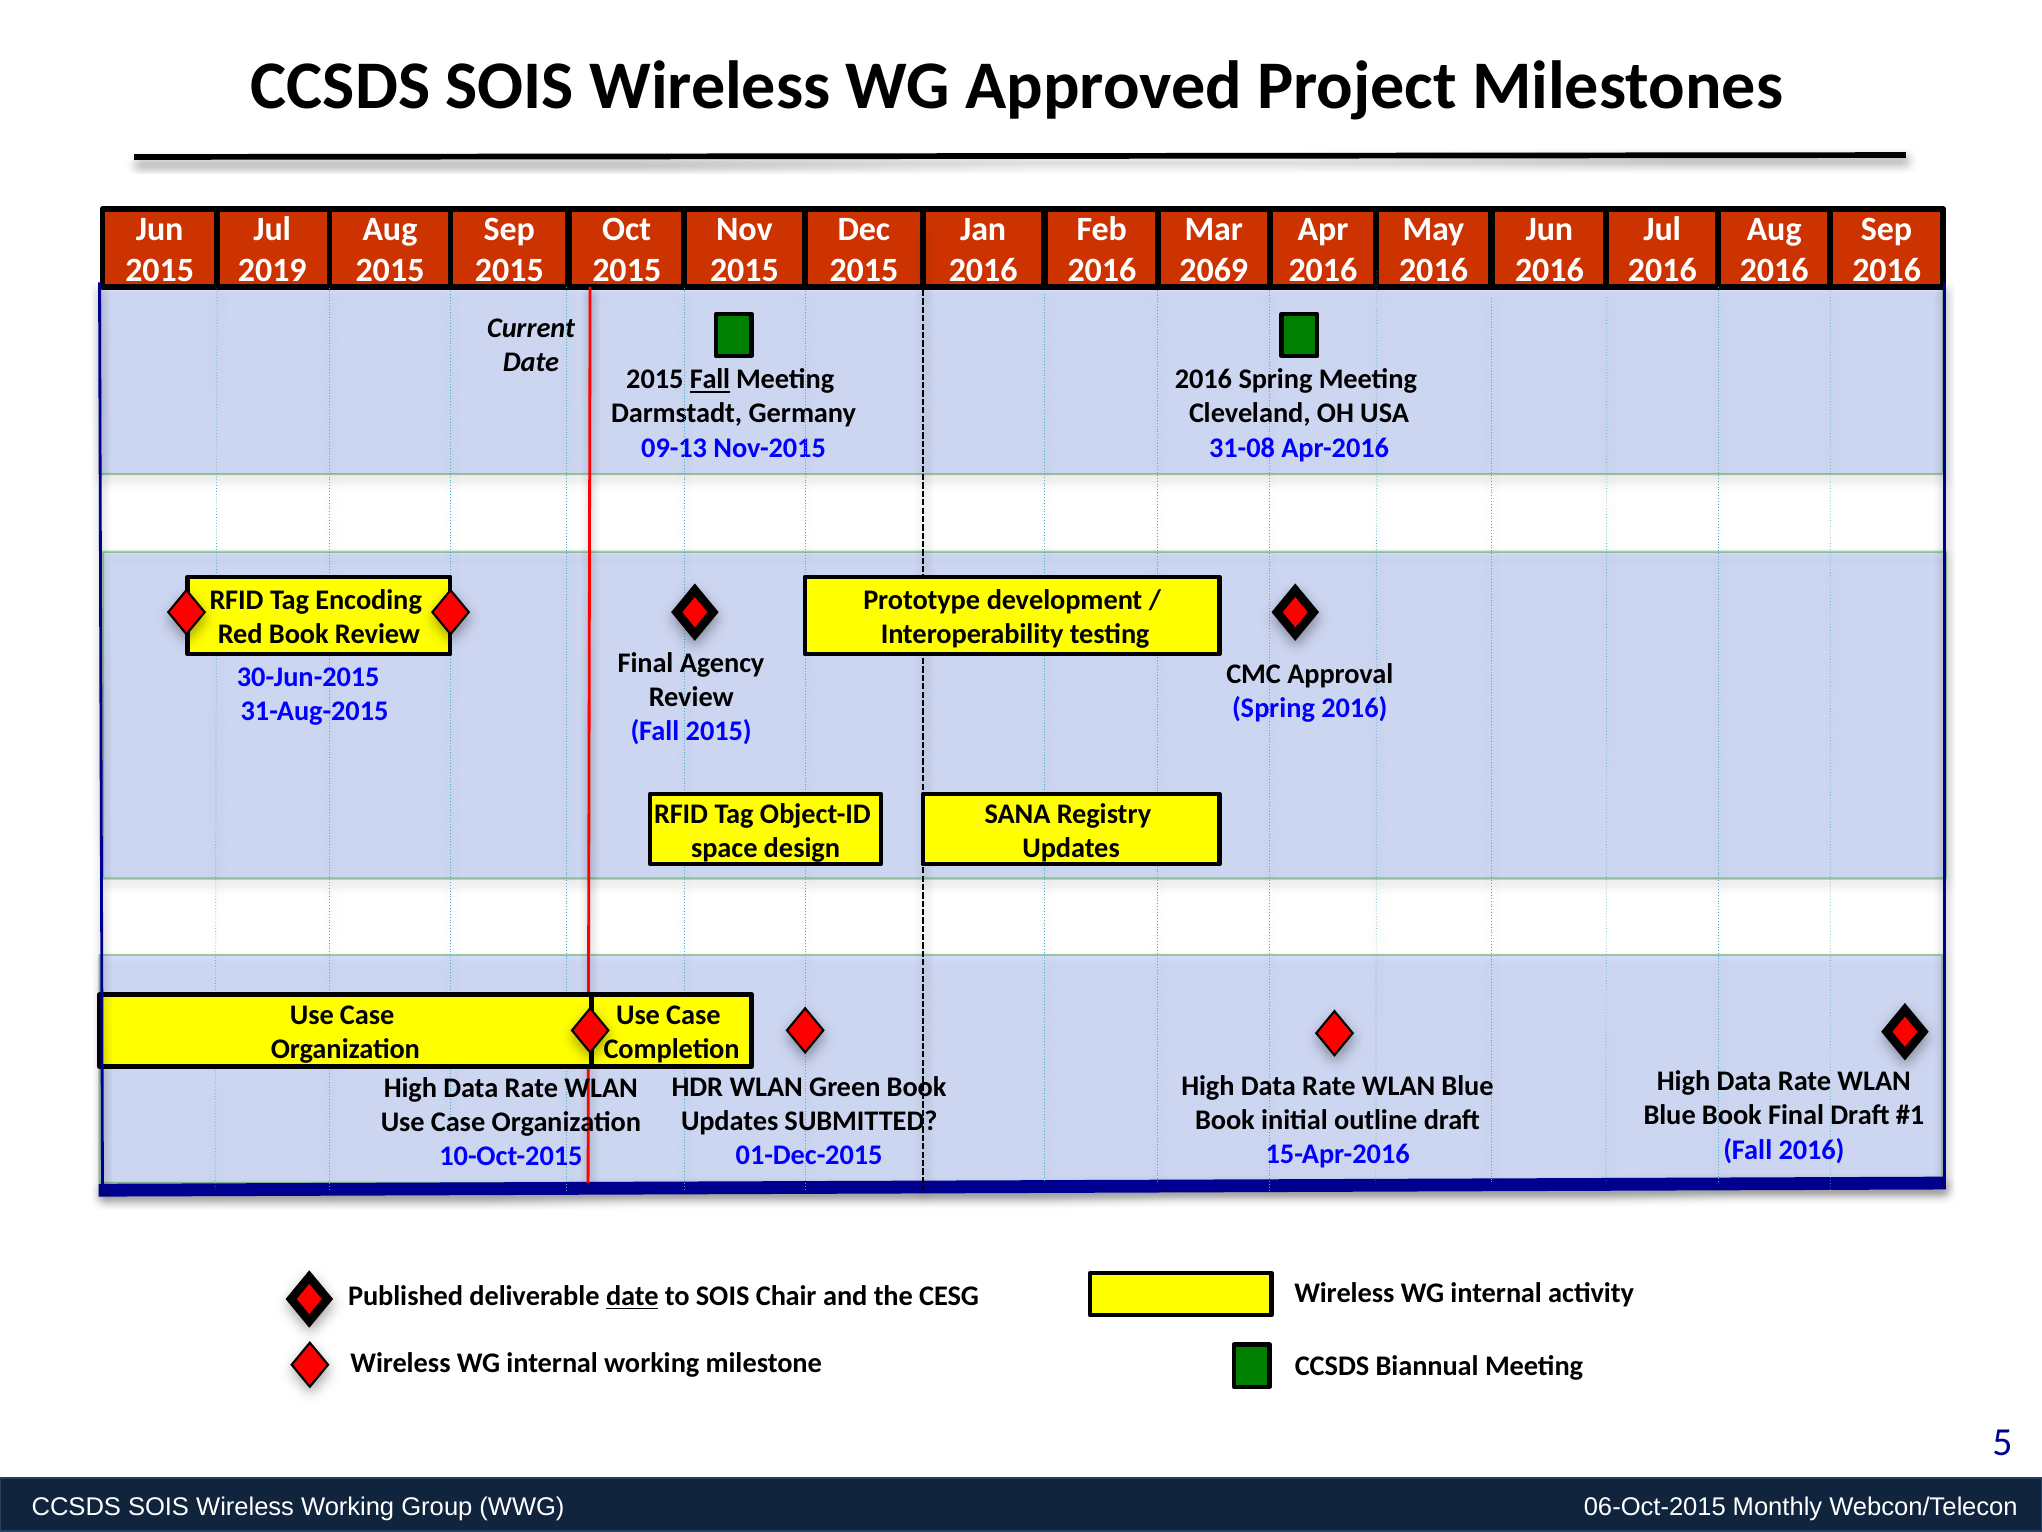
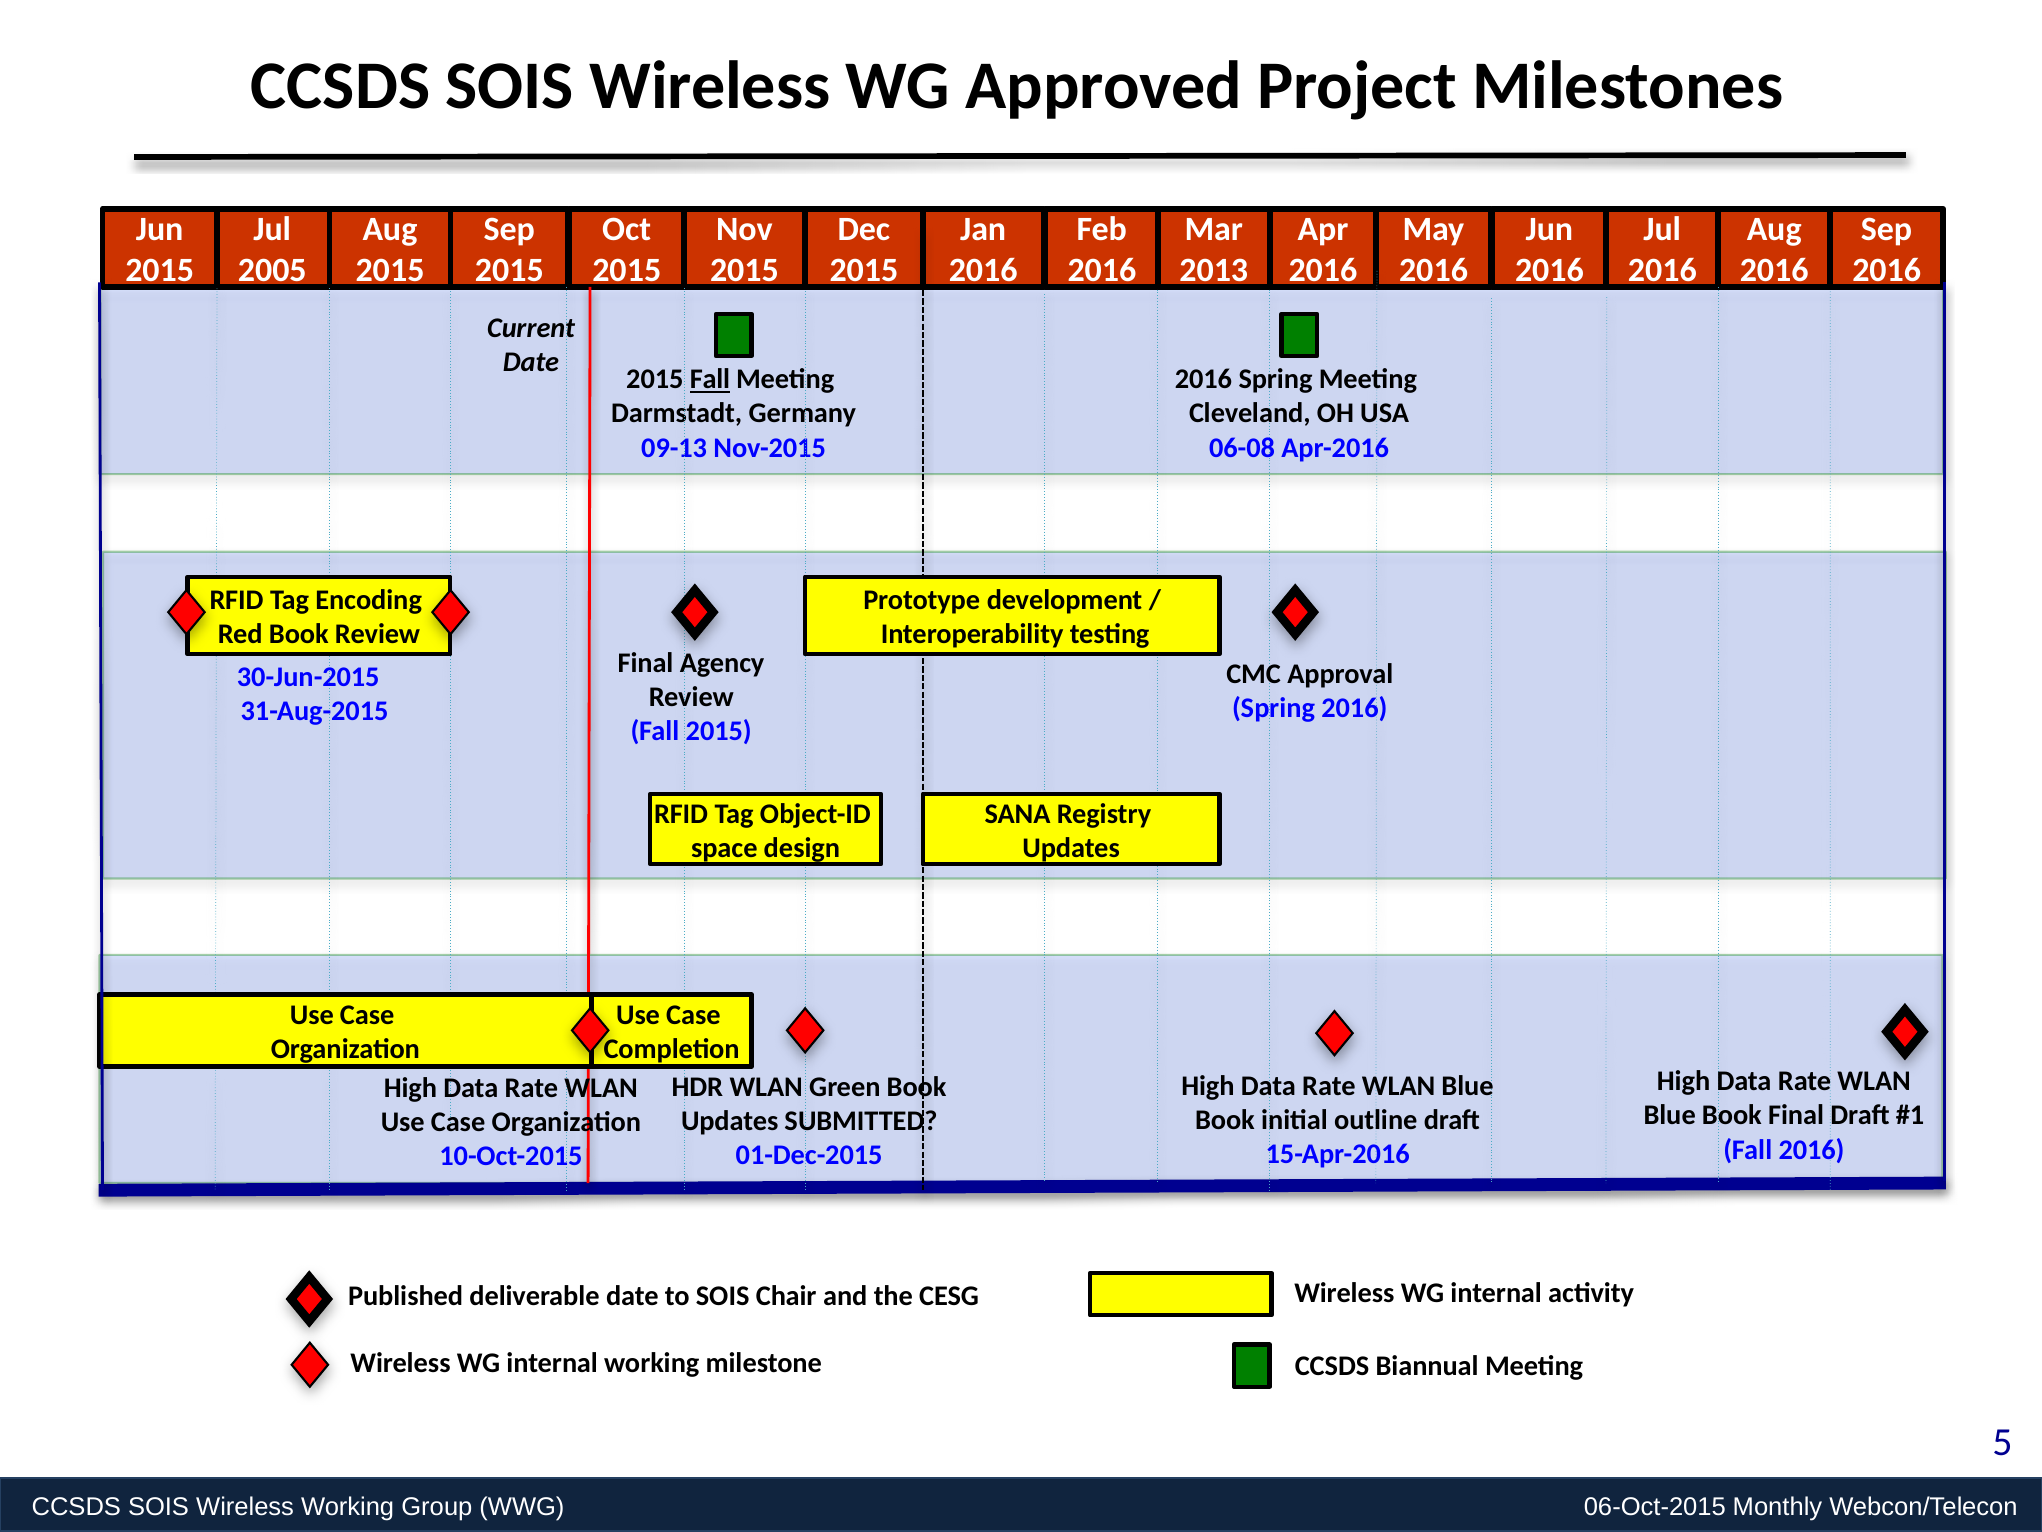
2019: 2019 -> 2005
2069: 2069 -> 2013
31-08: 31-08 -> 06-08
date at (632, 1296) underline: present -> none
